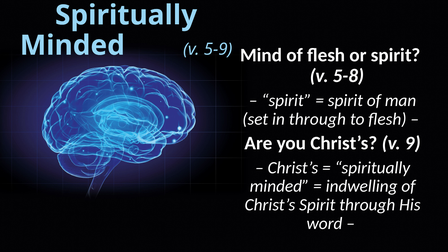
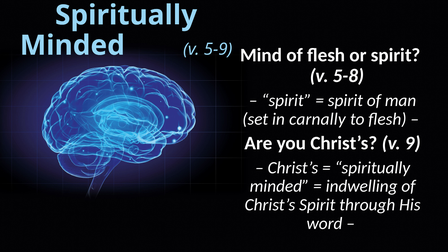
in through: through -> carnally
